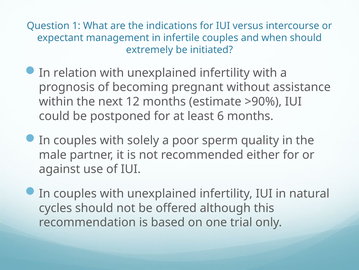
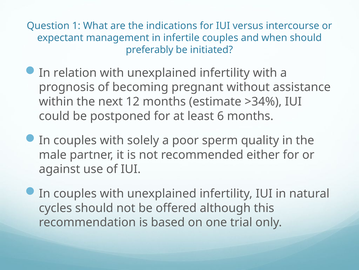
extremely: extremely -> preferably
>90%: >90% -> >34%
